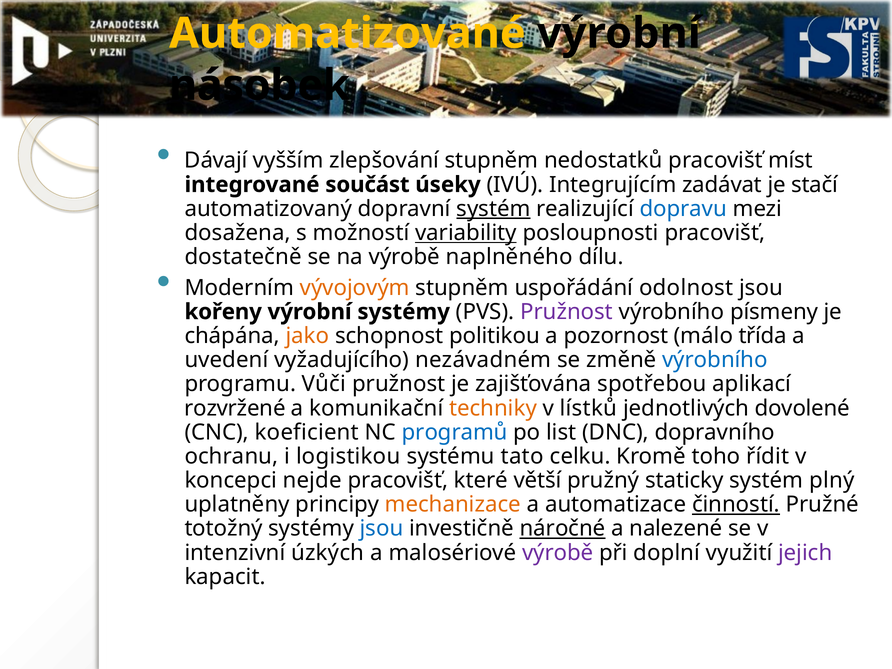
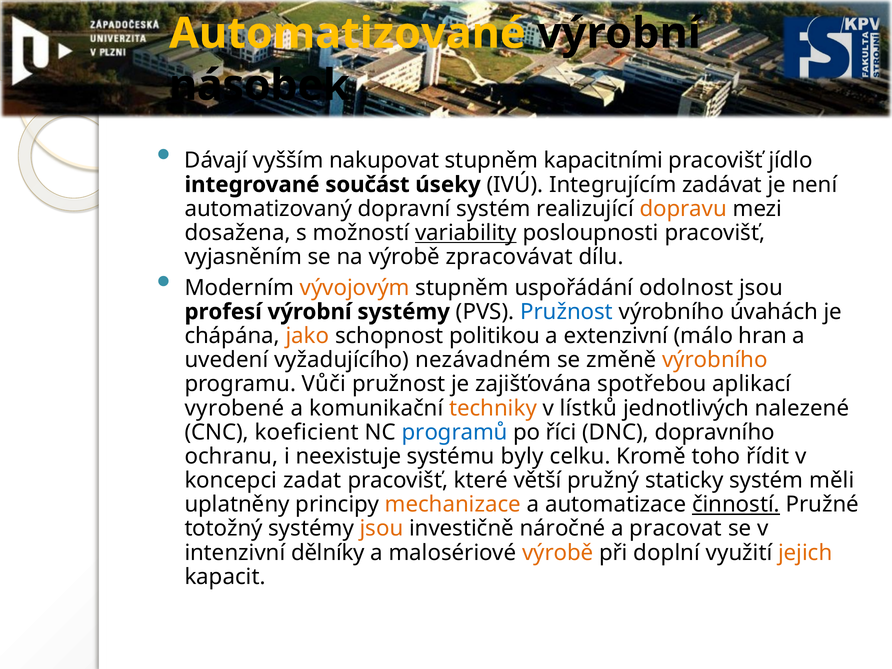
zlepšování: zlepšování -> nakupovat
nedostatků: nedostatků -> kapacitními
míst: míst -> jídlo
stačí: stačí -> není
systém at (494, 209) underline: present -> none
dopravu colour: blue -> orange
dostatečně: dostatečně -> vyjasněním
naplněného: naplněného -> zpracovávat
kořeny: kořeny -> profesí
Pružnost at (567, 312) colour: purple -> blue
písmeny: písmeny -> úvahách
pozornost: pozornost -> extenzivní
třída: třída -> hran
výrobního at (715, 360) colour: blue -> orange
rozvržené: rozvržené -> vyrobené
dovolené: dovolené -> nalezené
list: list -> říci
logistikou: logistikou -> neexistuje
tato: tato -> byly
nejde: nejde -> zadat
plný: plný -> měli
jsou at (381, 529) colour: blue -> orange
náročné underline: present -> none
nalezené: nalezené -> pracovat
úzkých: úzkých -> dělníky
výrobě at (558, 553) colour: purple -> orange
jejich colour: purple -> orange
